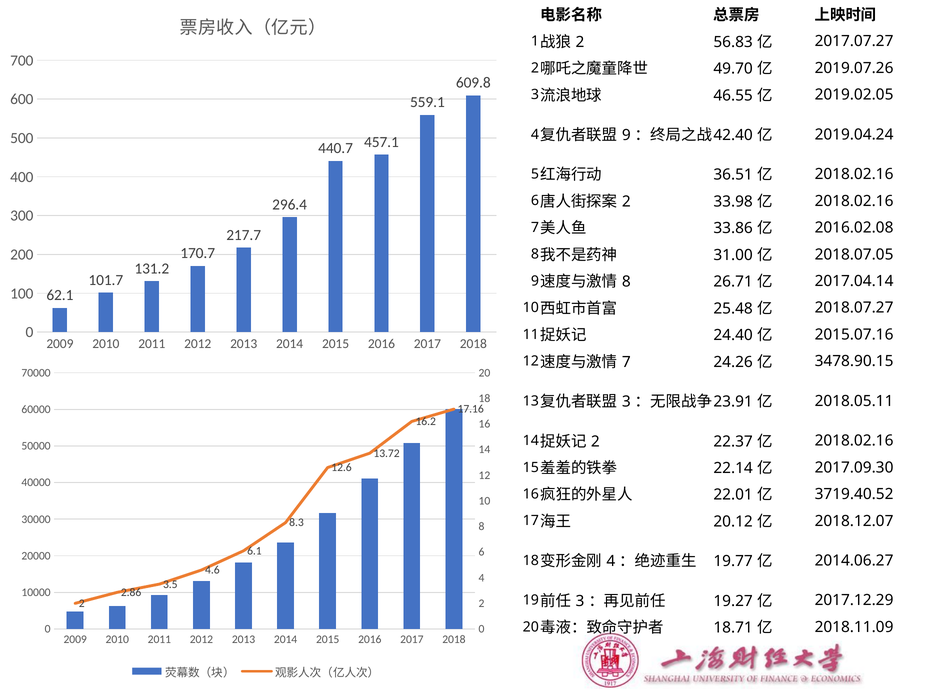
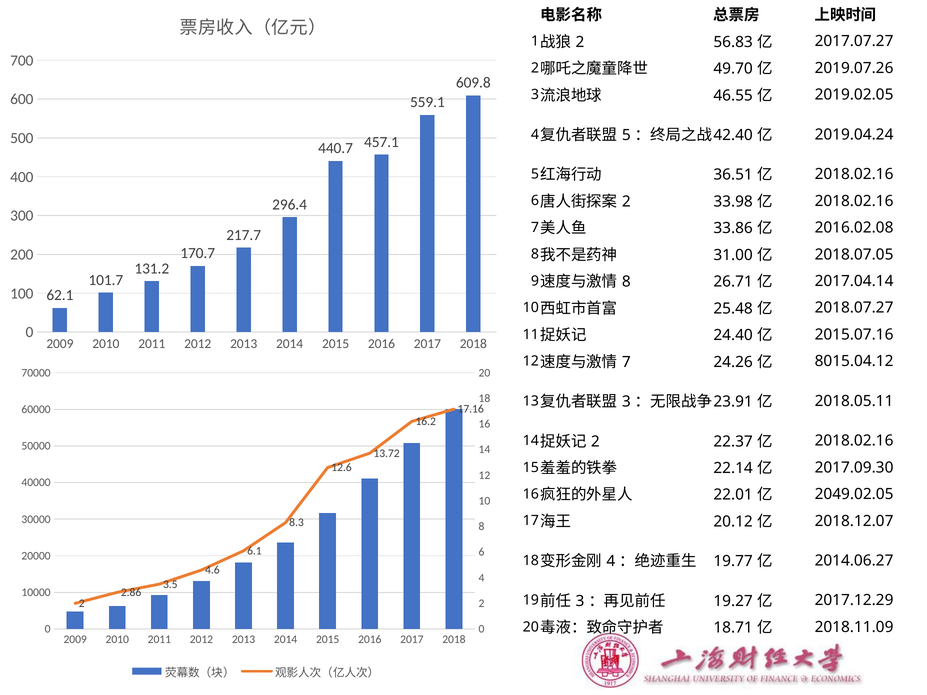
9: 9 -> 5
3478.90.15: 3478.90.15 -> 8015.04.12
3719.40.52: 3719.40.52 -> 2049.02.05
